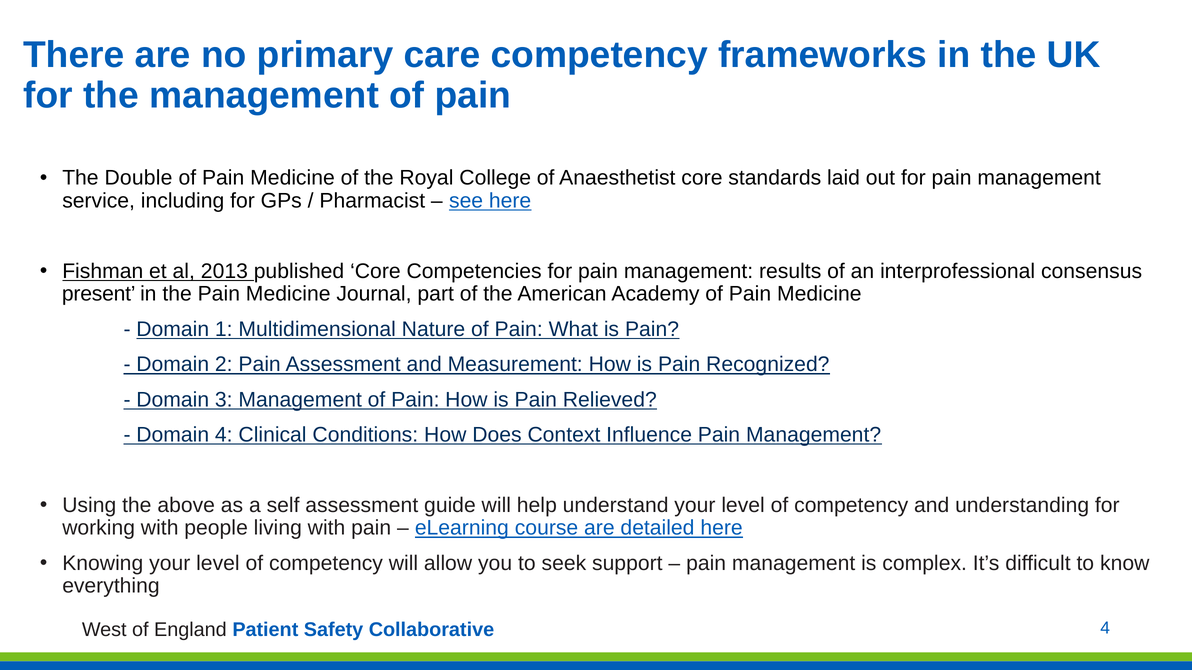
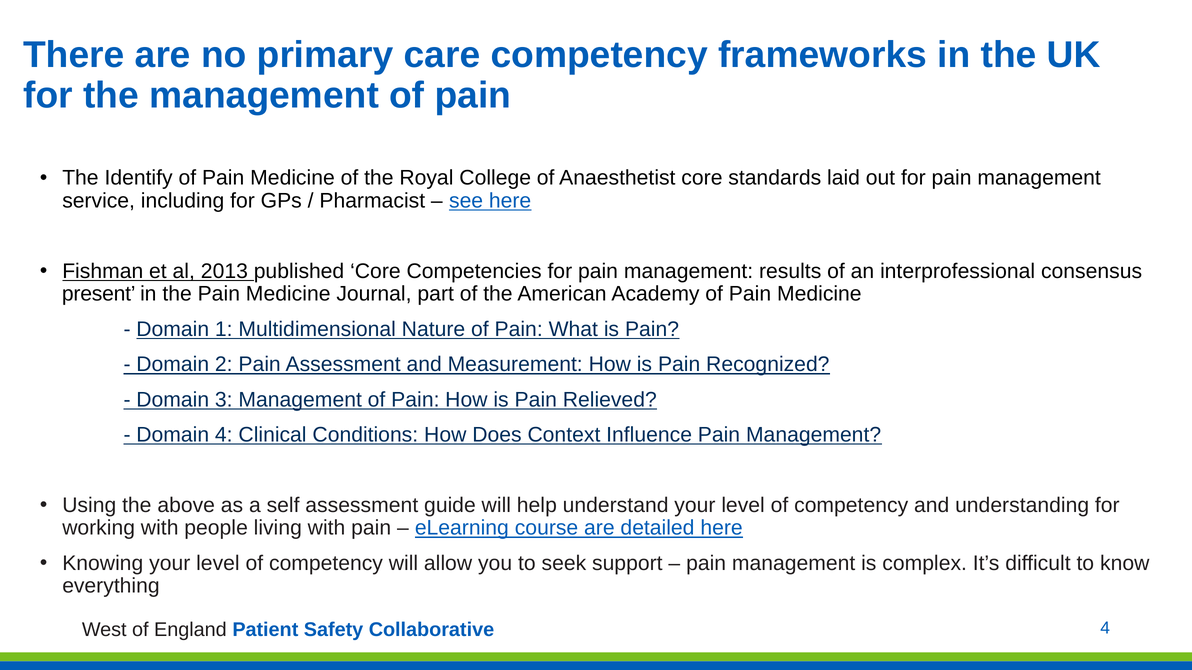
Double: Double -> Identify
